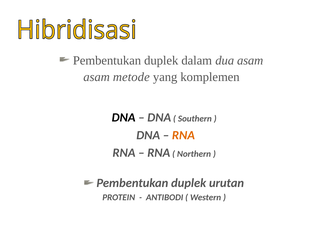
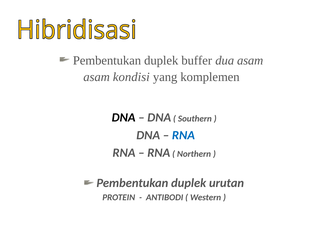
dalam: dalam -> buffer
metode: metode -> kondisi
RNA at (183, 135) colour: orange -> blue
